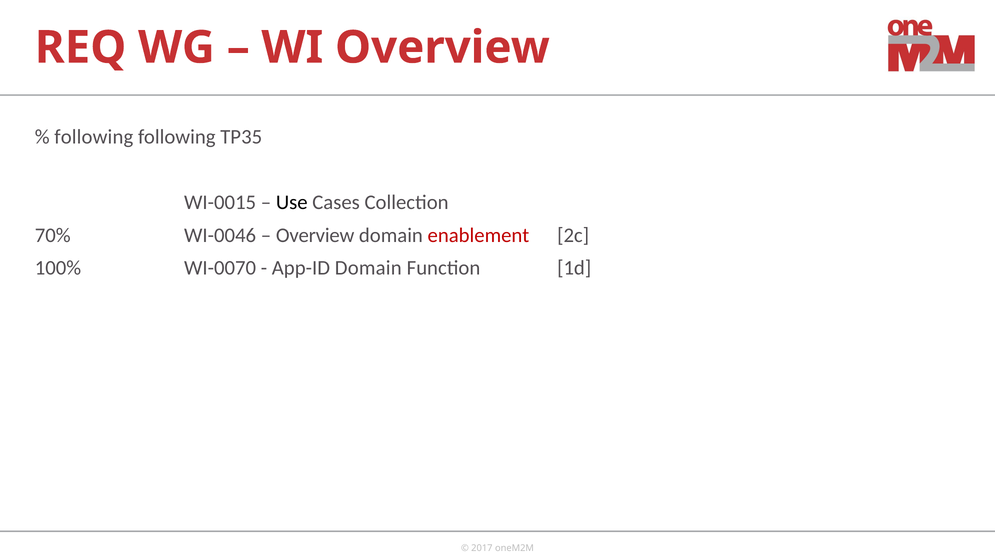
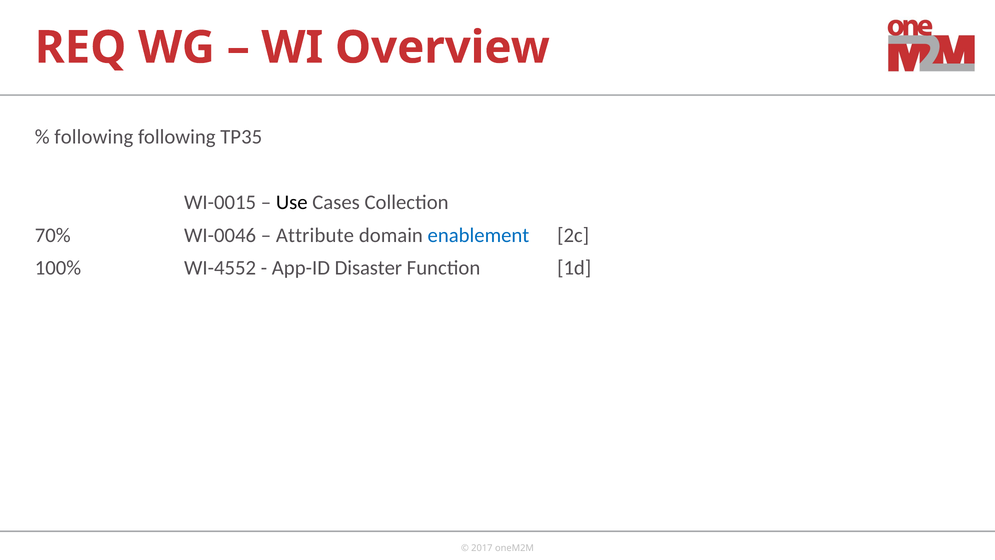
Overview at (315, 235): Overview -> Attribute
enablement colour: red -> blue
WI-0070: WI-0070 -> WI-4552
App-ID Domain: Domain -> Disaster
